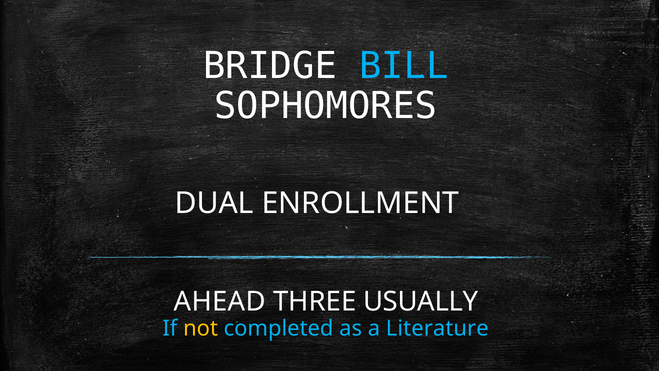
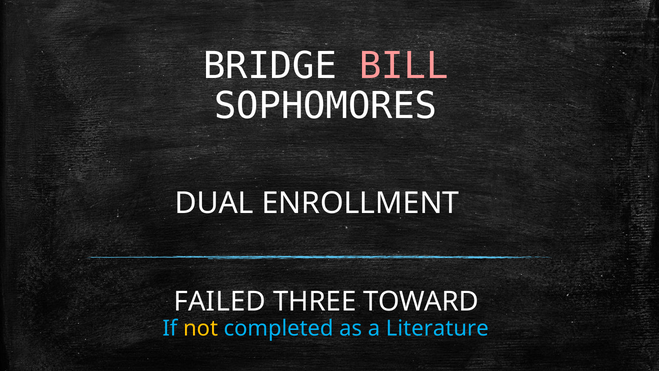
BILL colour: light blue -> pink
AHEAD: AHEAD -> FAILED
USUALLY: USUALLY -> TOWARD
